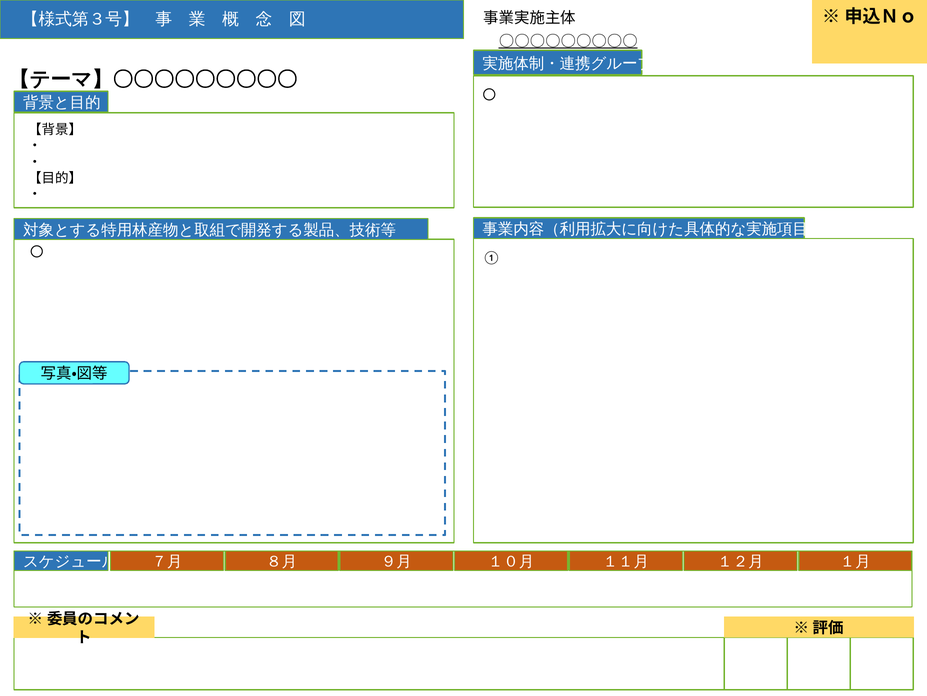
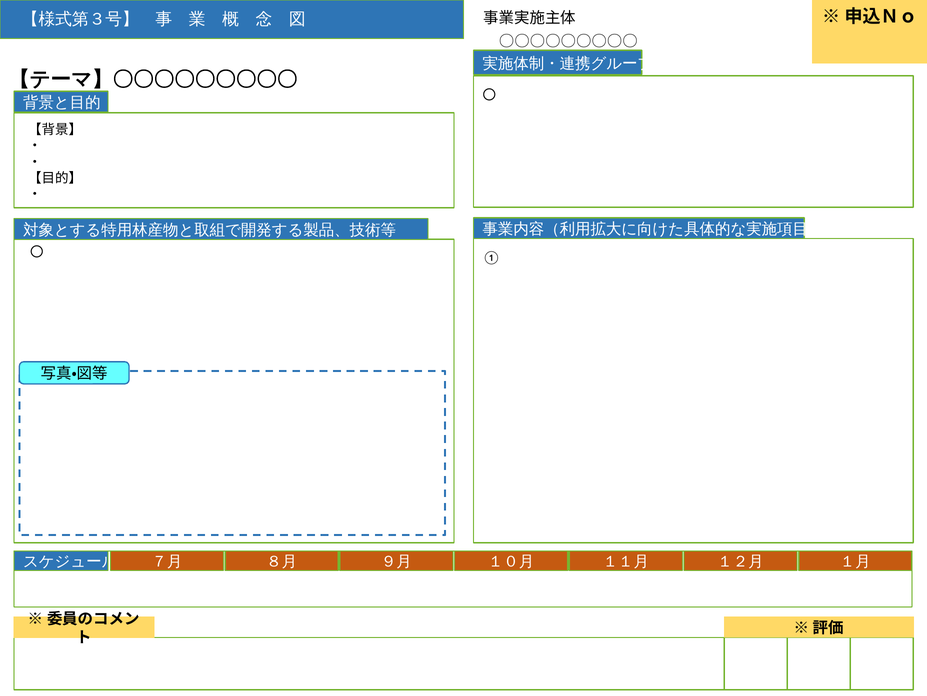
〇〇〇〇〇〇〇〇〇 underline: present -> none
